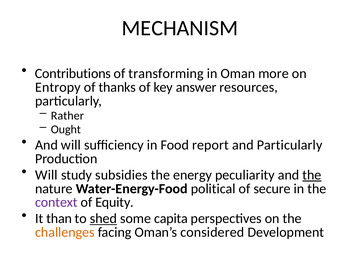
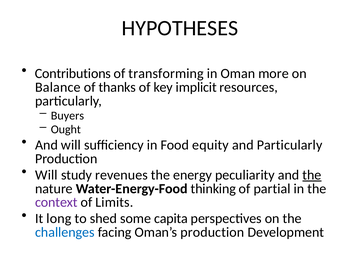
MECHANISM: MECHANISM -> HYPOTHESES
Entropy: Entropy -> Balance
answer: answer -> implicit
Rather: Rather -> Buyers
report: report -> equity
subsidies: subsidies -> revenues
political: political -> thinking
secure: secure -> partial
Equity: Equity -> Limits
than: than -> long
shed underline: present -> none
challenges colour: orange -> blue
Oman’s considered: considered -> production
